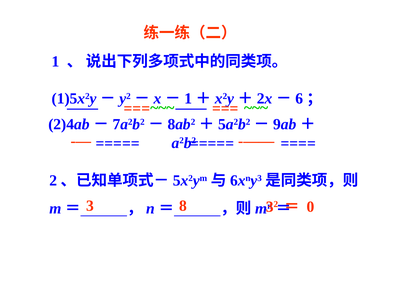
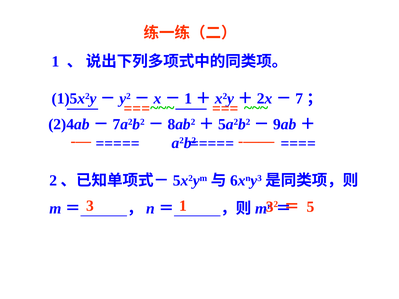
6: 6 -> 7
3 8: 8 -> 1
0: 0 -> 5
